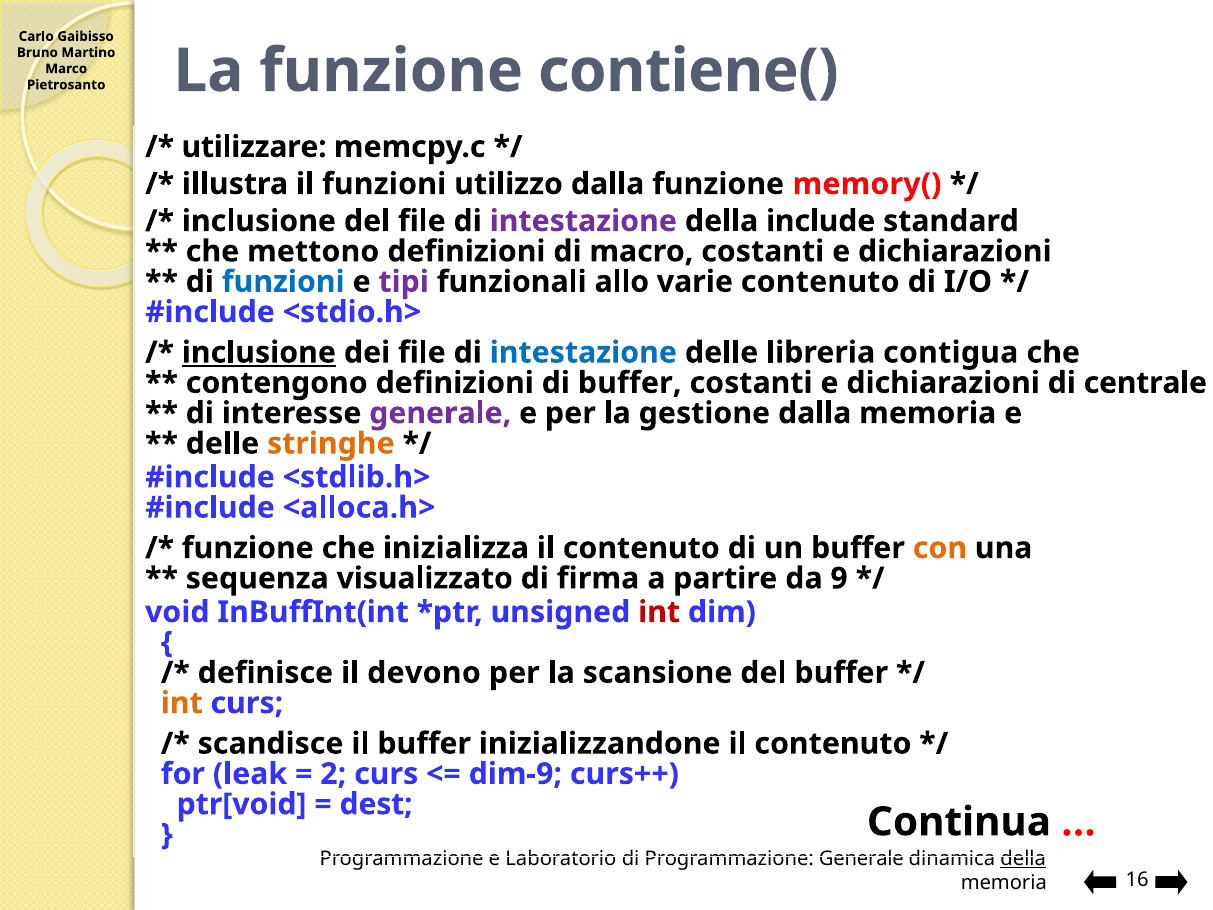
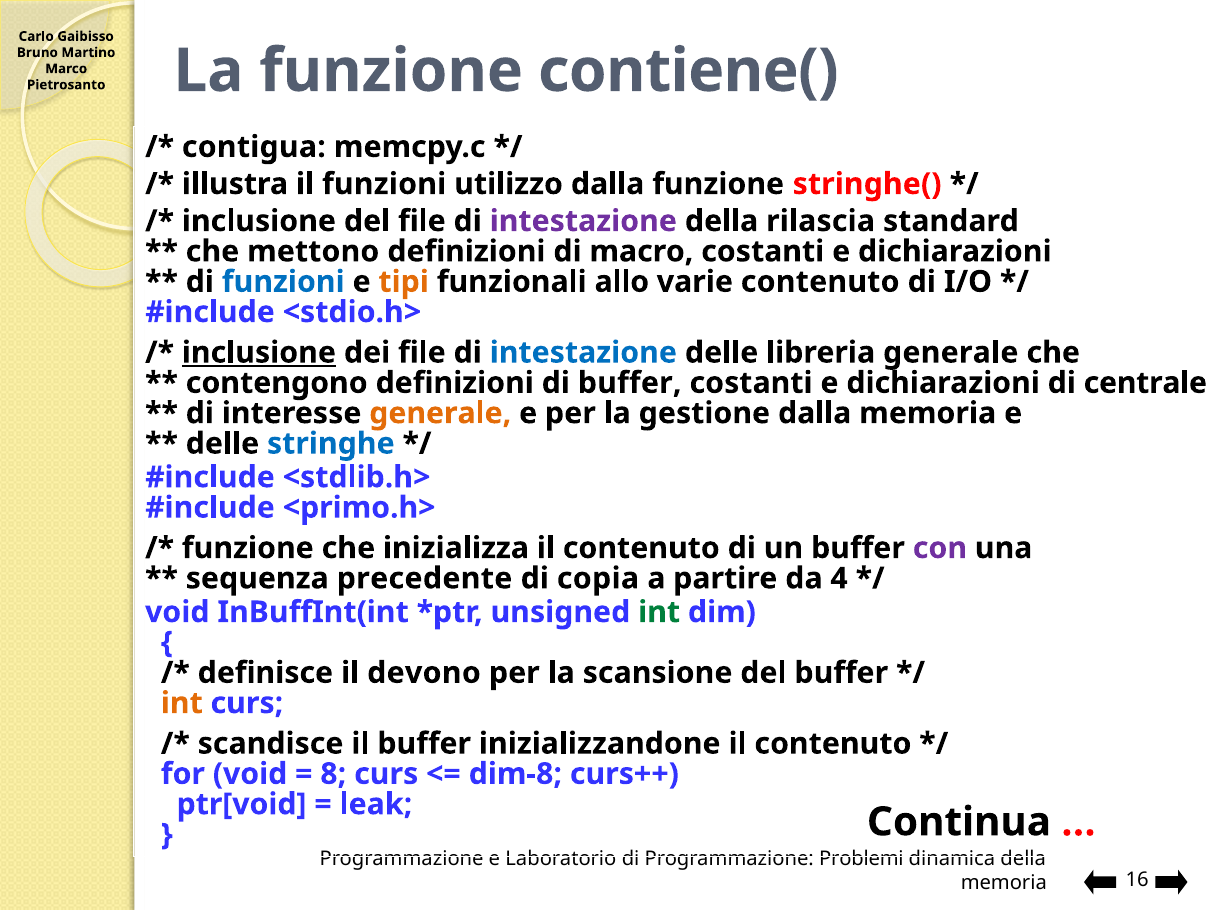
utilizzare: utilizzare -> contigua
memory(: memory( -> stringhe(
include: include -> rilascia
tipi colour: purple -> orange
libreria contigua: contigua -> generale
generale at (440, 413) colour: purple -> orange
stringhe colour: orange -> blue
<alloca.h>: <alloca.h> -> <primo.h>
con colour: orange -> purple
visualizzato: visualizzato -> precedente
firma: firma -> copia
9: 9 -> 4
int at (659, 612) colour: red -> green
for leak: leak -> void
2: 2 -> 8
dim-9: dim-9 -> dim-8
dest: dest -> leak
Programmazione Generale: Generale -> Problemi
della at (1023, 859) underline: present -> none
